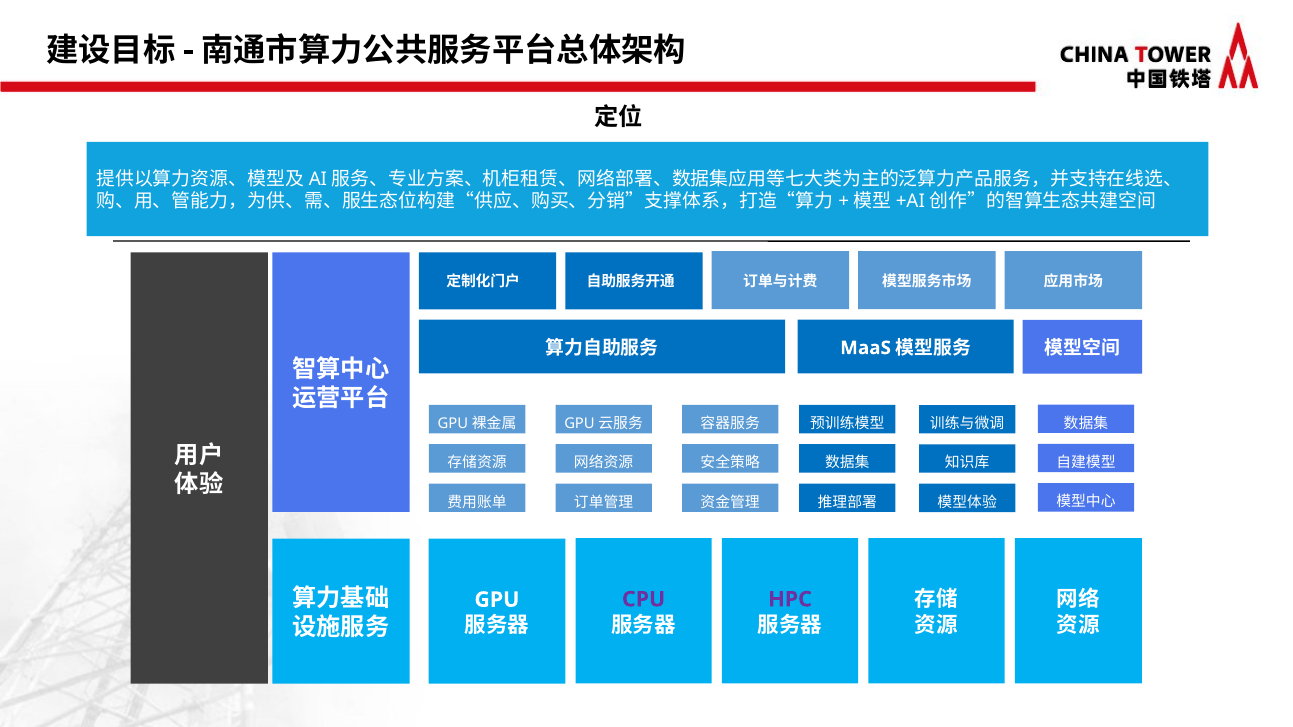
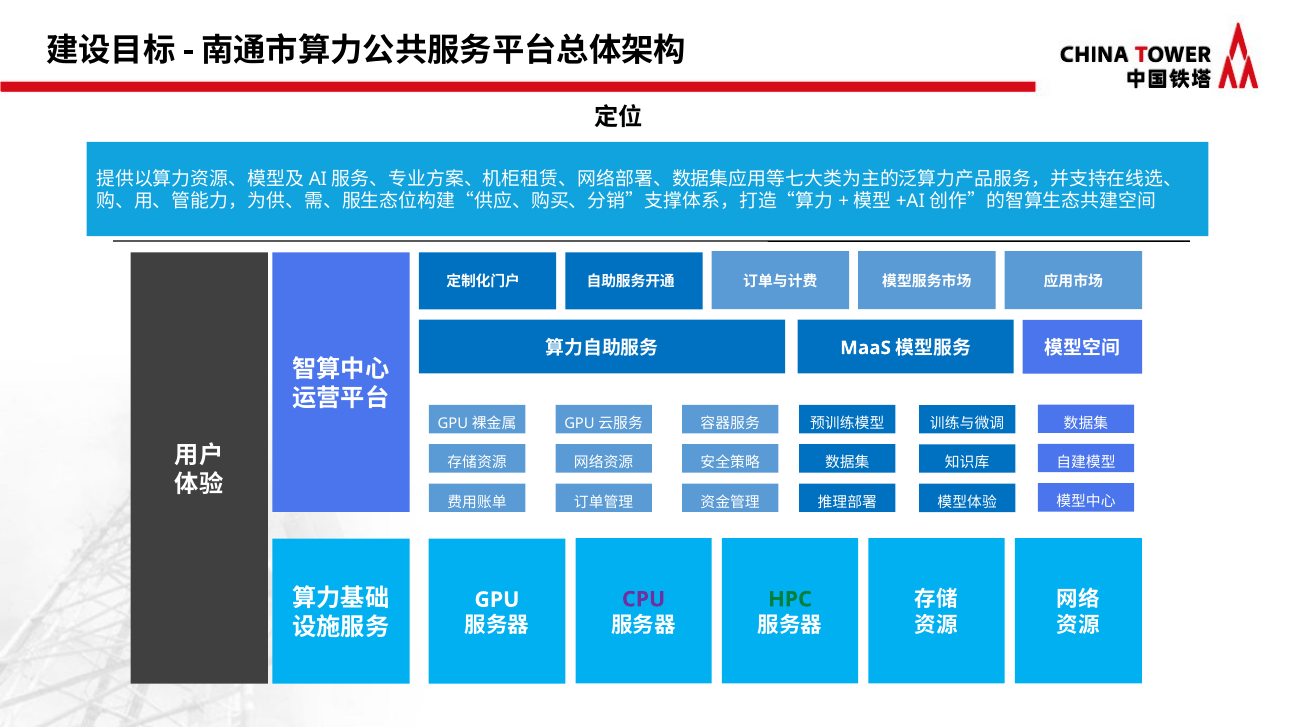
HPC colour: purple -> green
